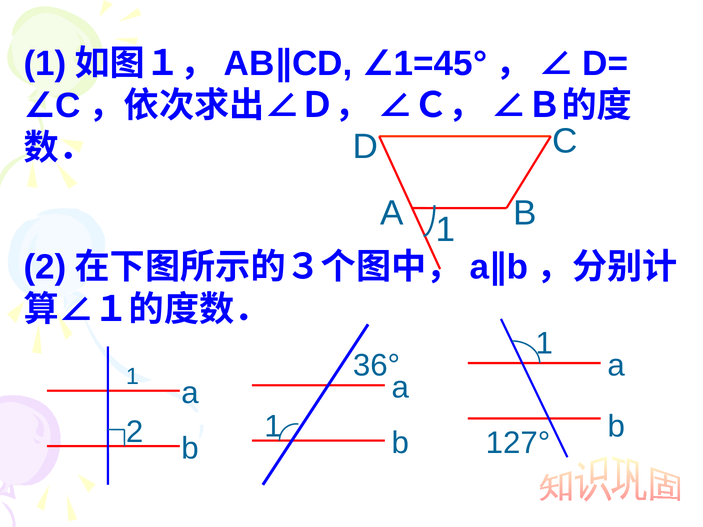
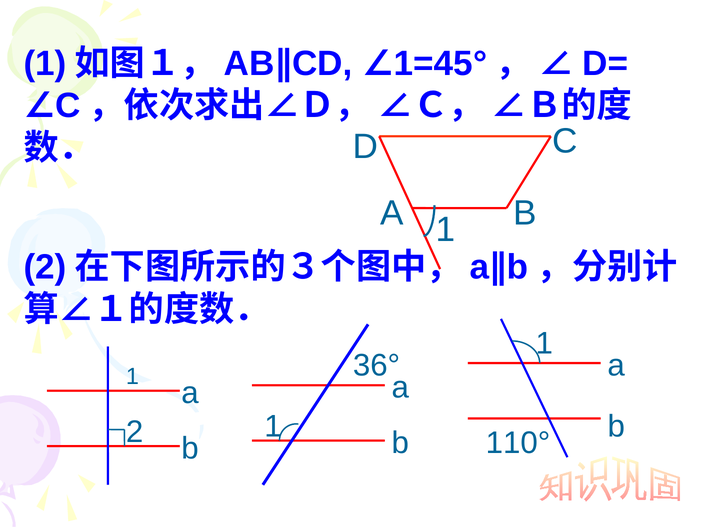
127°: 127° -> 110°
